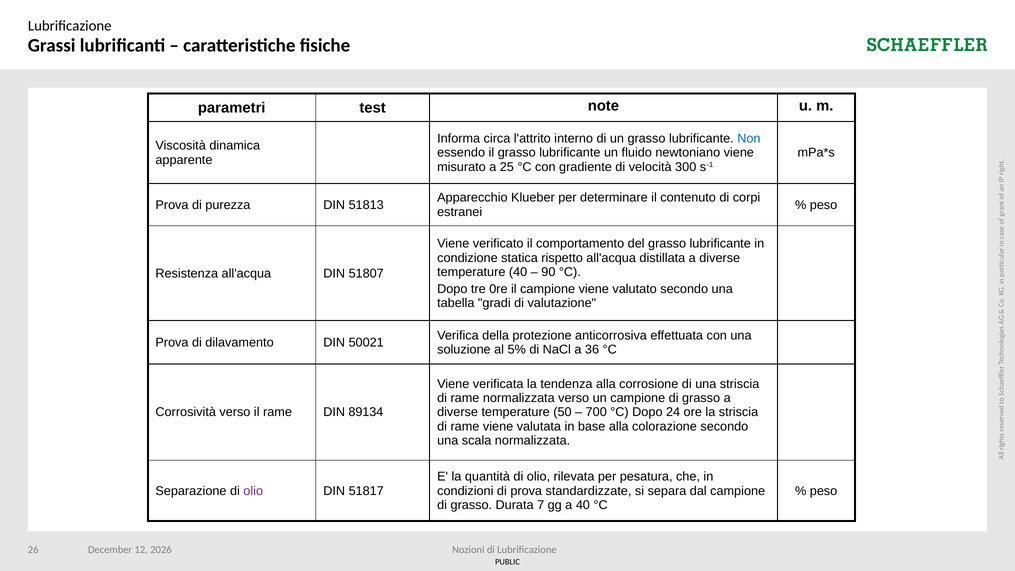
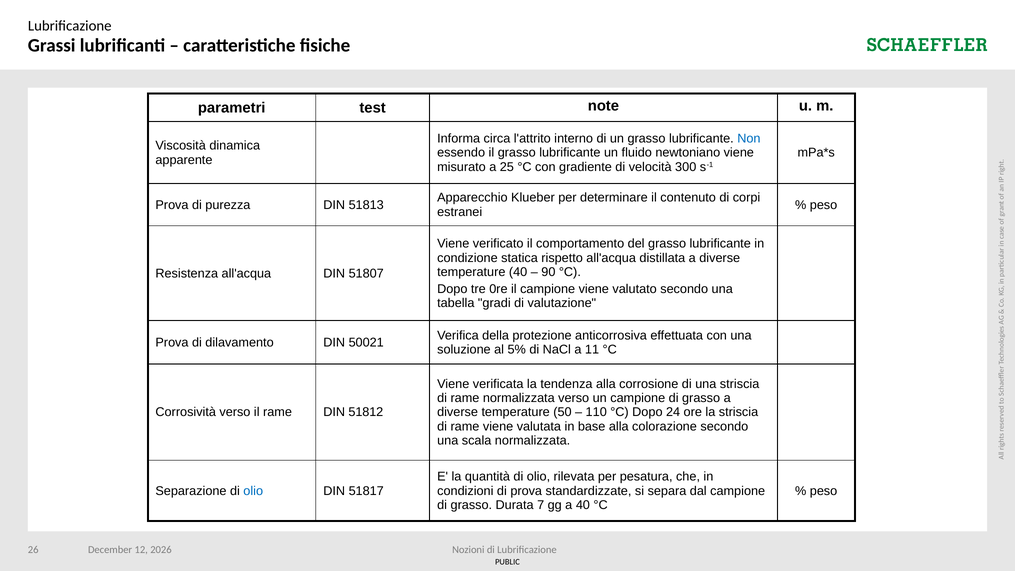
36: 36 -> 11
89134: 89134 -> 51812
700: 700 -> 110
olio at (253, 491) colour: purple -> blue
